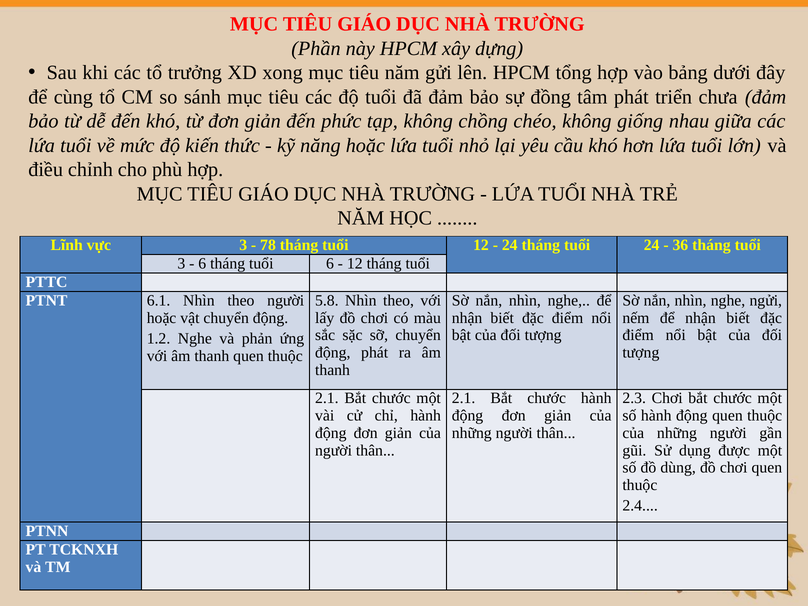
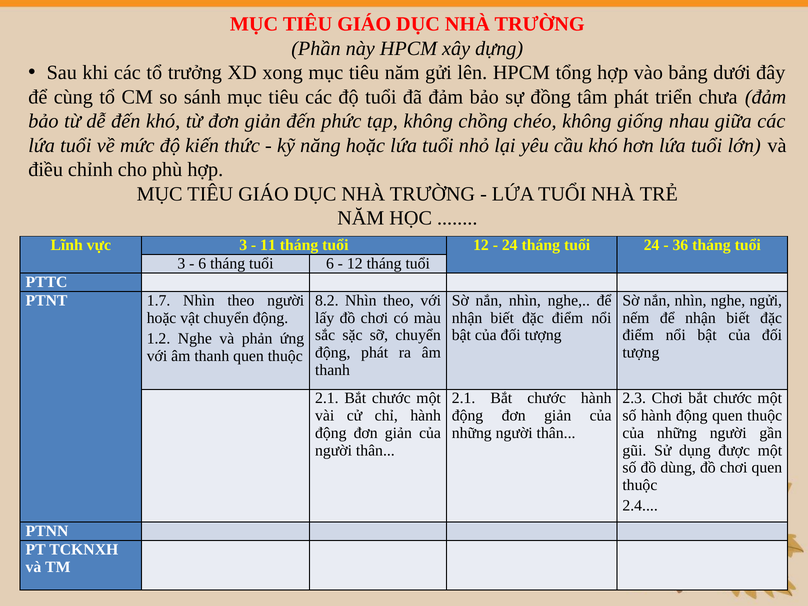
78: 78 -> 11
6.1: 6.1 -> 1.7
5.8: 5.8 -> 8.2
